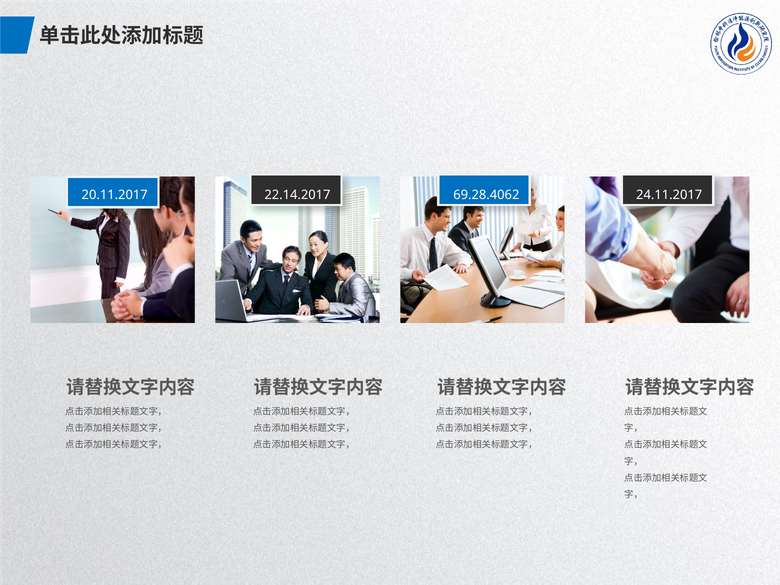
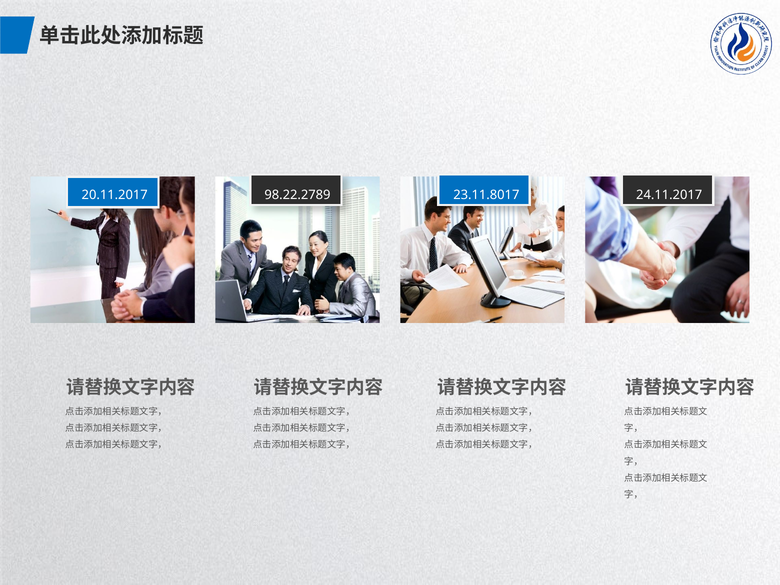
22.14.2017: 22.14.2017 -> 98.22.2789
69.28.4062: 69.28.4062 -> 23.11.8017
